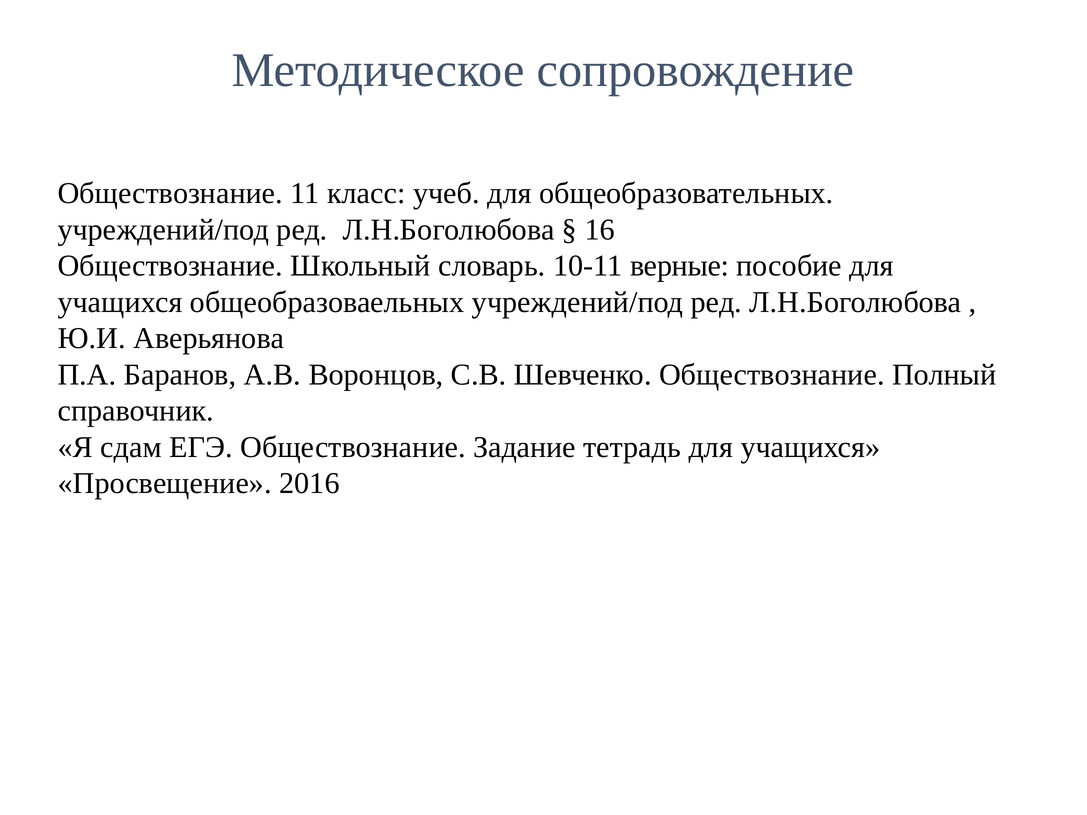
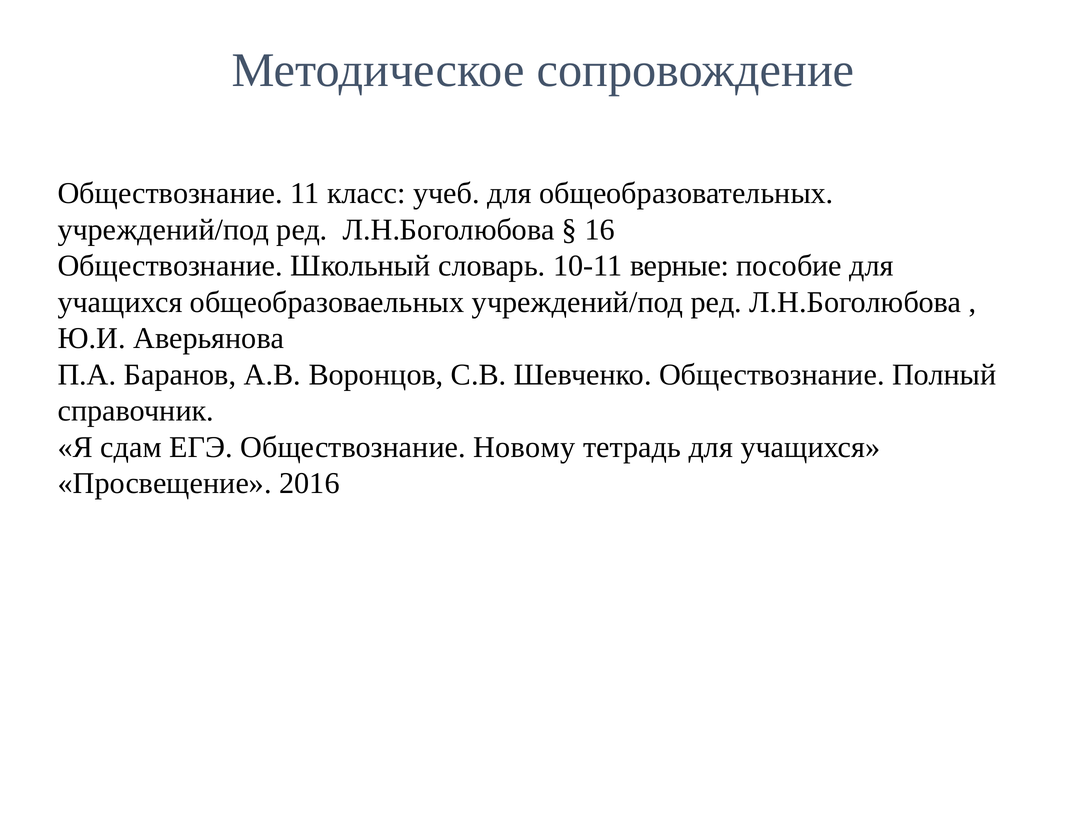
Задание: Задание -> Новому
